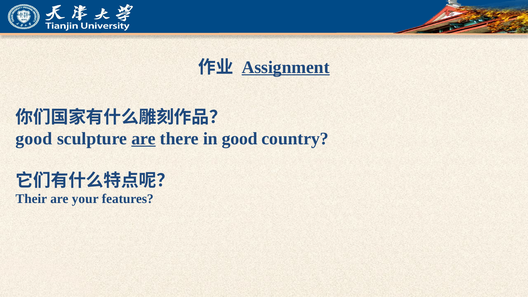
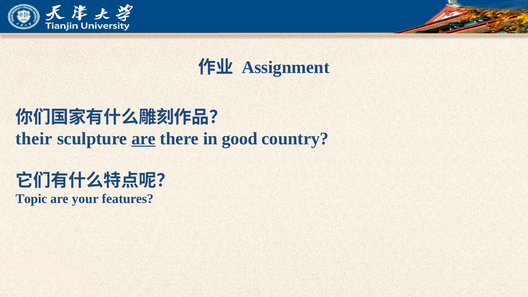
Assignment underline: present -> none
good at (34, 139): good -> their
Their: Their -> Topic
